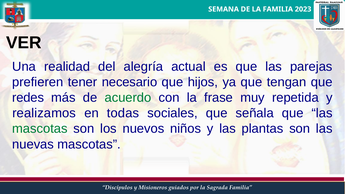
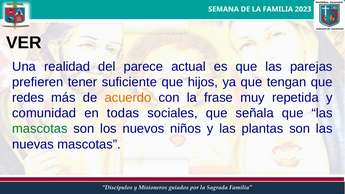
alegría: alegría -> parece
necesario: necesario -> suficiente
acuerdo colour: green -> orange
realizamos: realizamos -> comunidad
